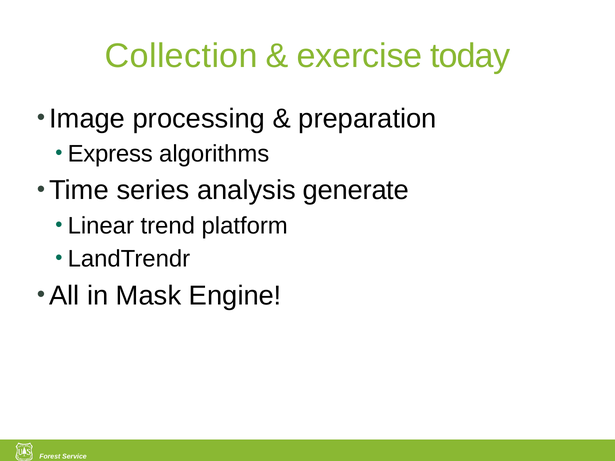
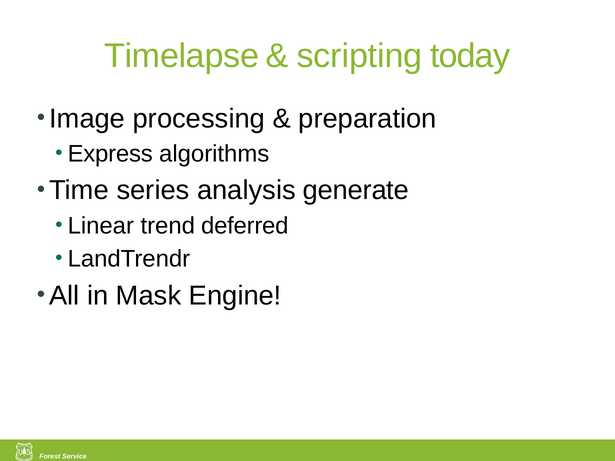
Collection: Collection -> Timelapse
exercise: exercise -> scripting
platform: platform -> deferred
